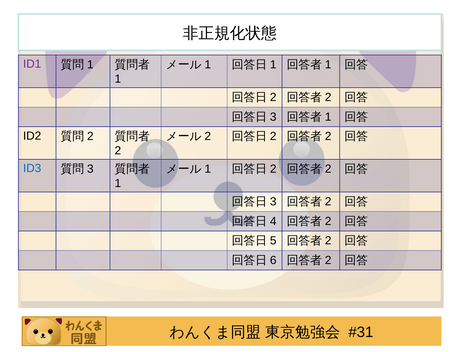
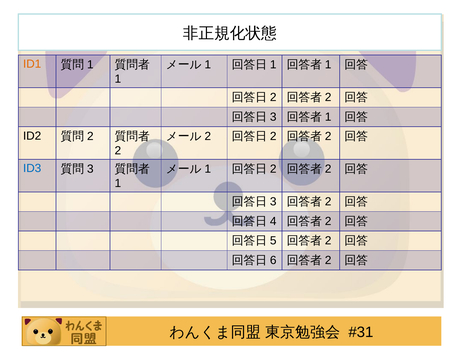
ID1 colour: purple -> orange
